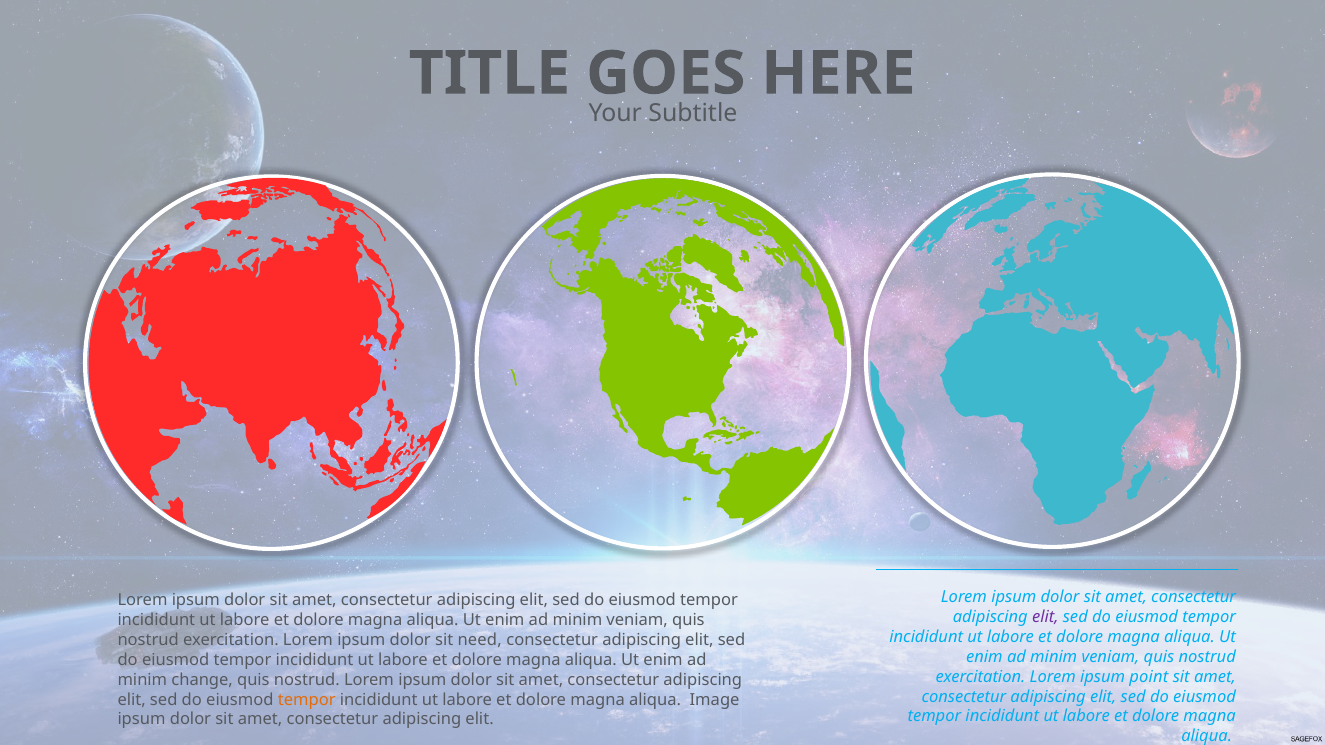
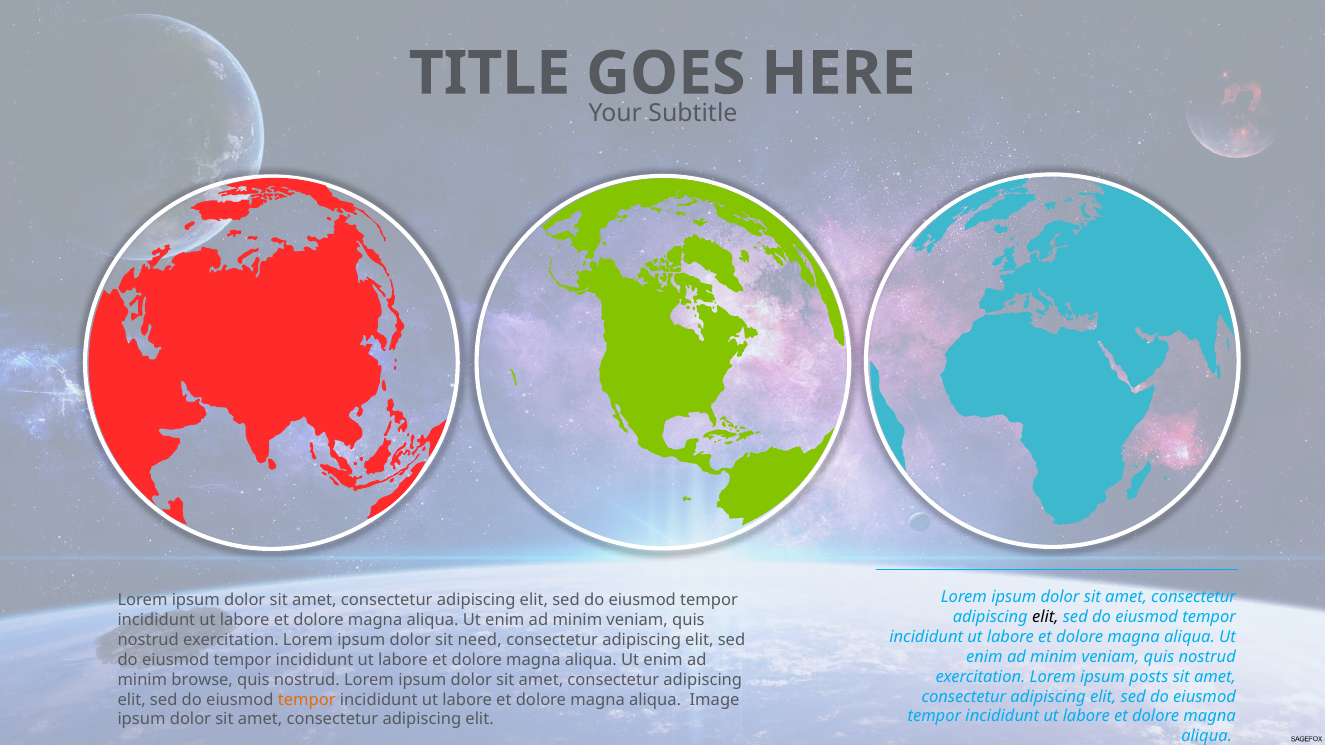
elit at (1045, 617) colour: purple -> black
point: point -> posts
change: change -> browse
